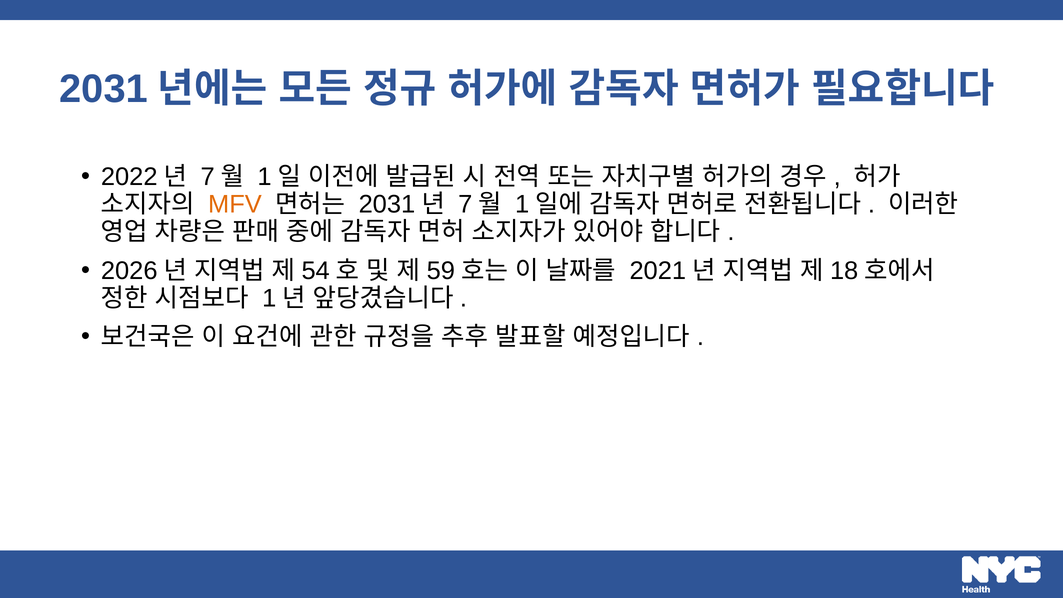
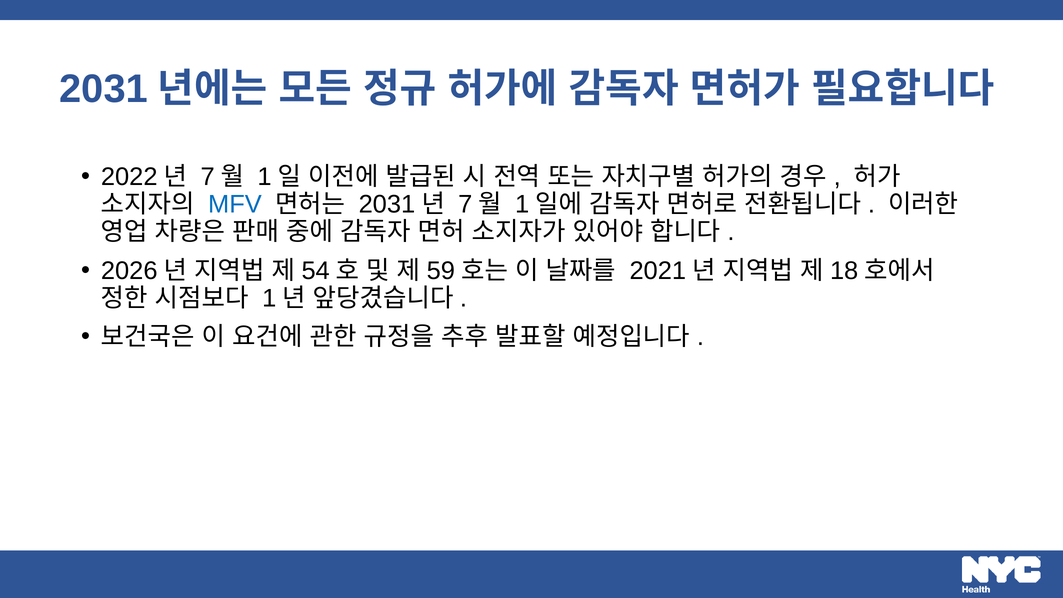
MFV colour: orange -> blue
